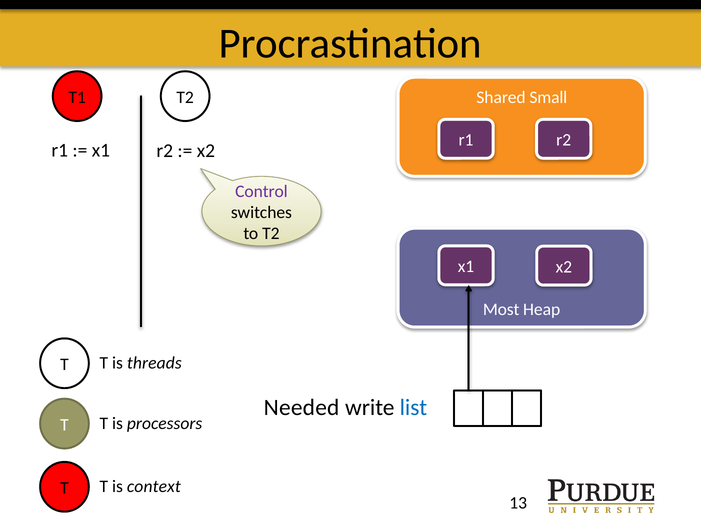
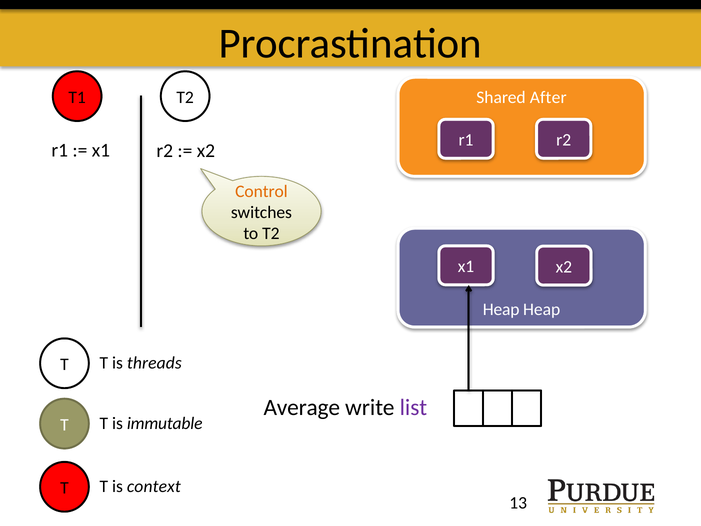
Small: Small -> After
Control colour: purple -> orange
Most at (501, 309): Most -> Heap
Needed: Needed -> Average
list colour: blue -> purple
processors: processors -> immutable
